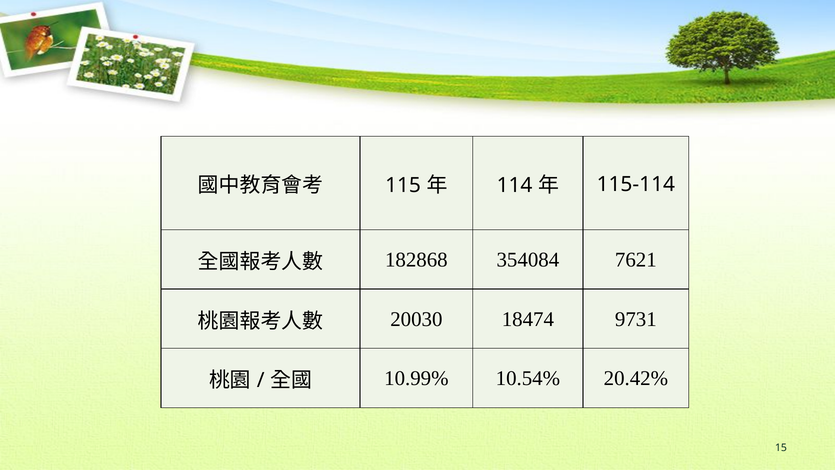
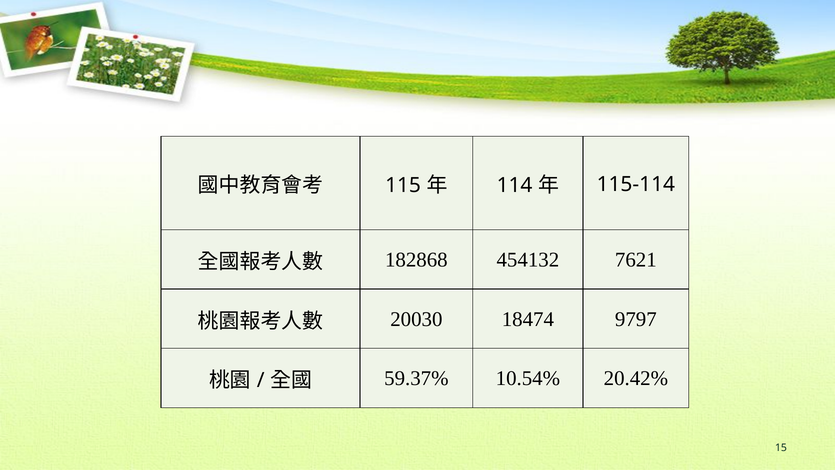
354084: 354084 -> 454132
9731: 9731 -> 9797
10.99%: 10.99% -> 59.37%
